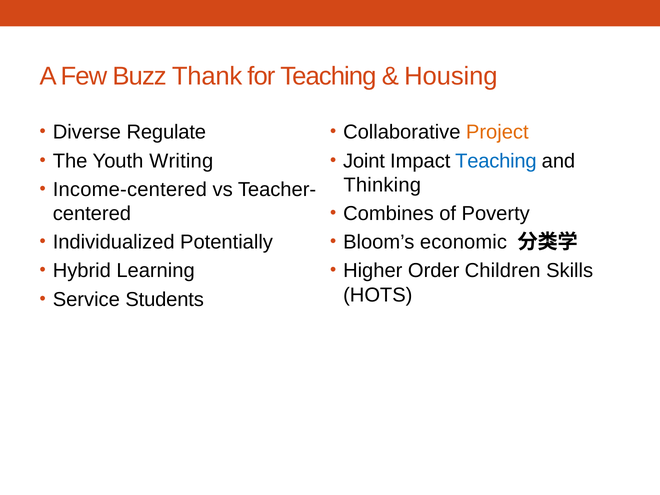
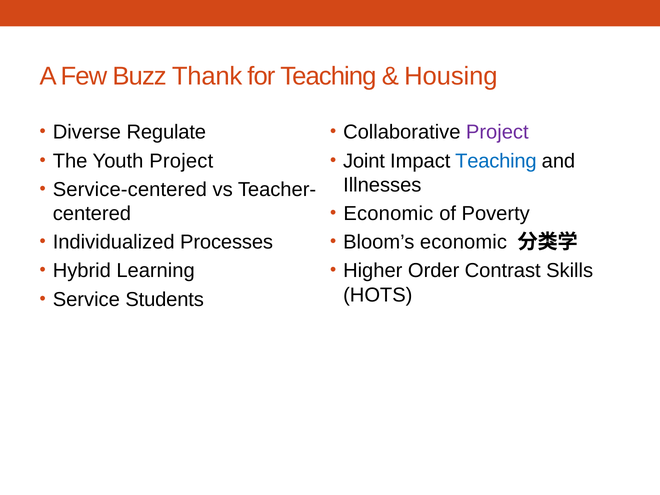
Project at (497, 132) colour: orange -> purple
Youth Writing: Writing -> Project
Thinking: Thinking -> Illnesses
Income-centered: Income-centered -> Service-centered
Combines at (388, 214): Combines -> Economic
Potentially: Potentially -> Processes
Children: Children -> Contrast
